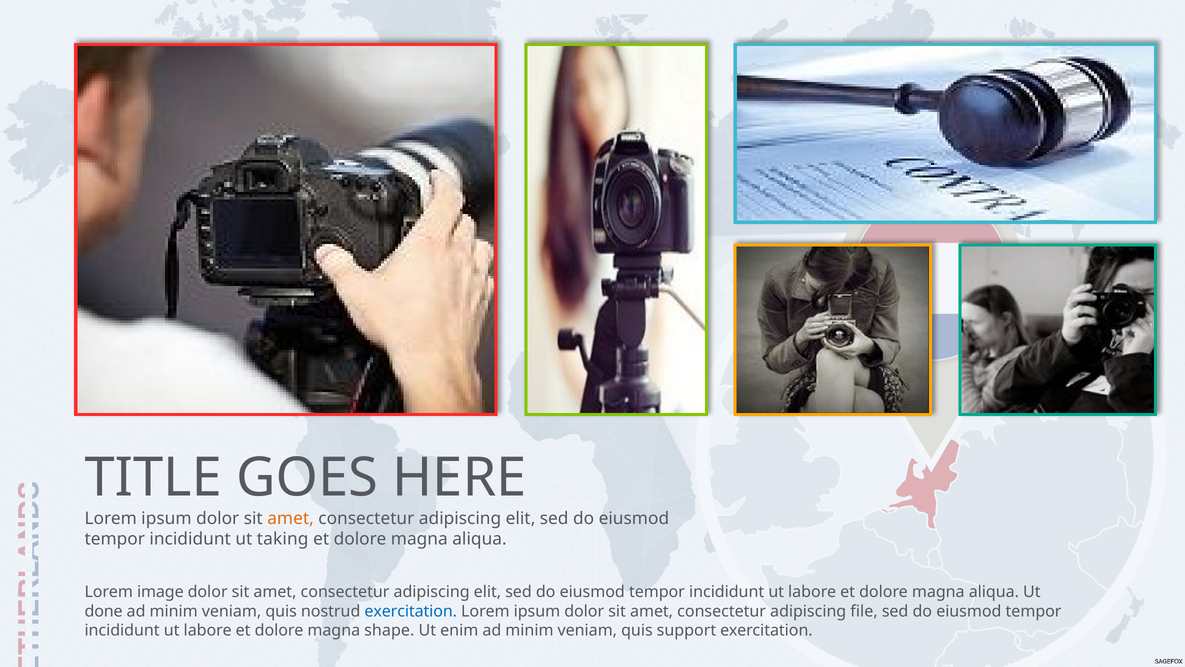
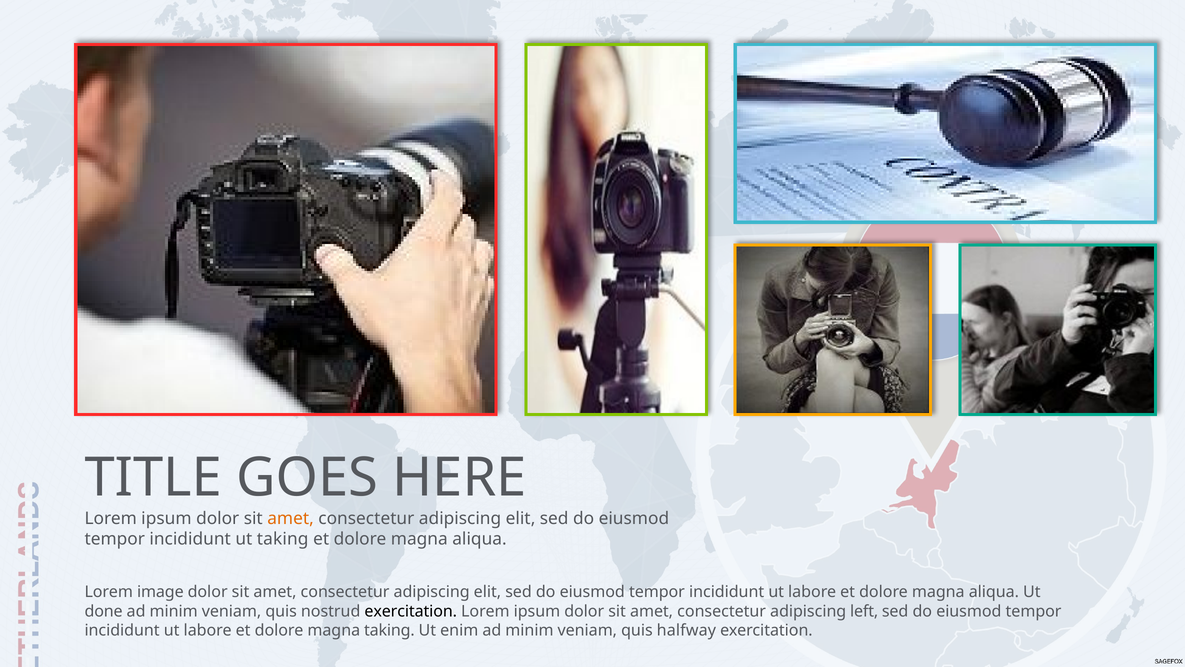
exercitation at (411, 611) colour: blue -> black
file: file -> left
magna shape: shape -> taking
support: support -> halfway
